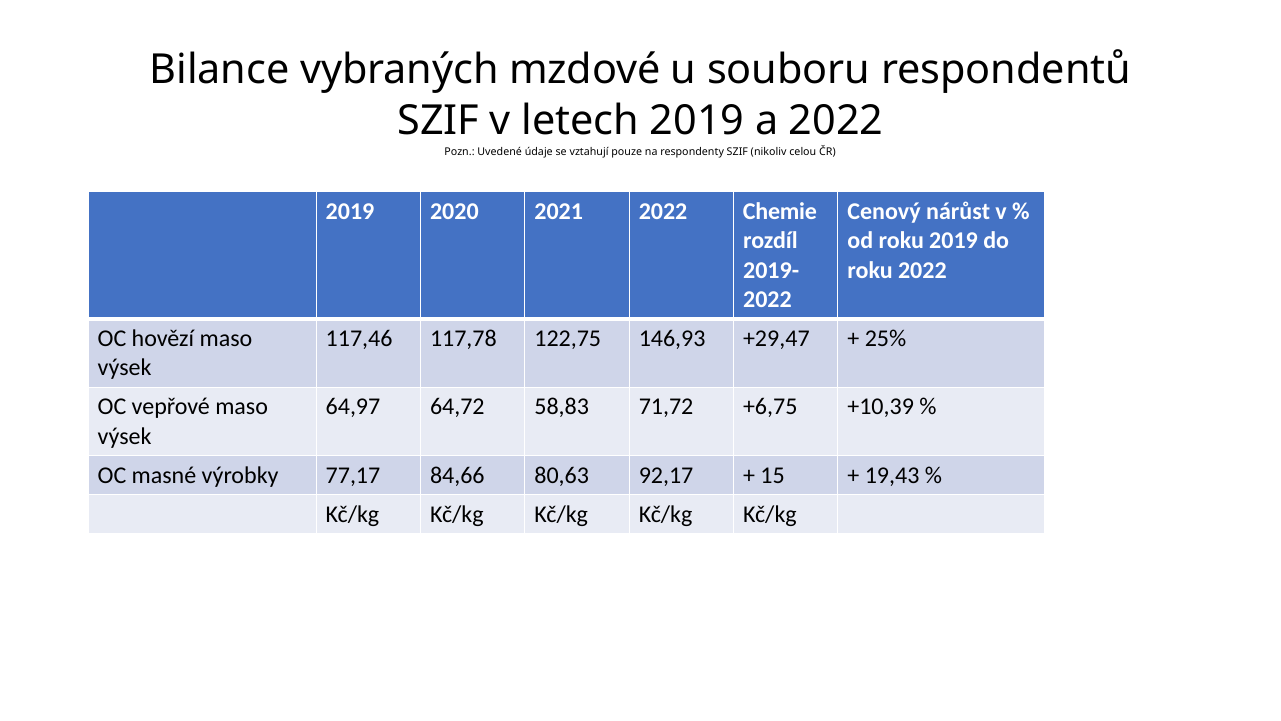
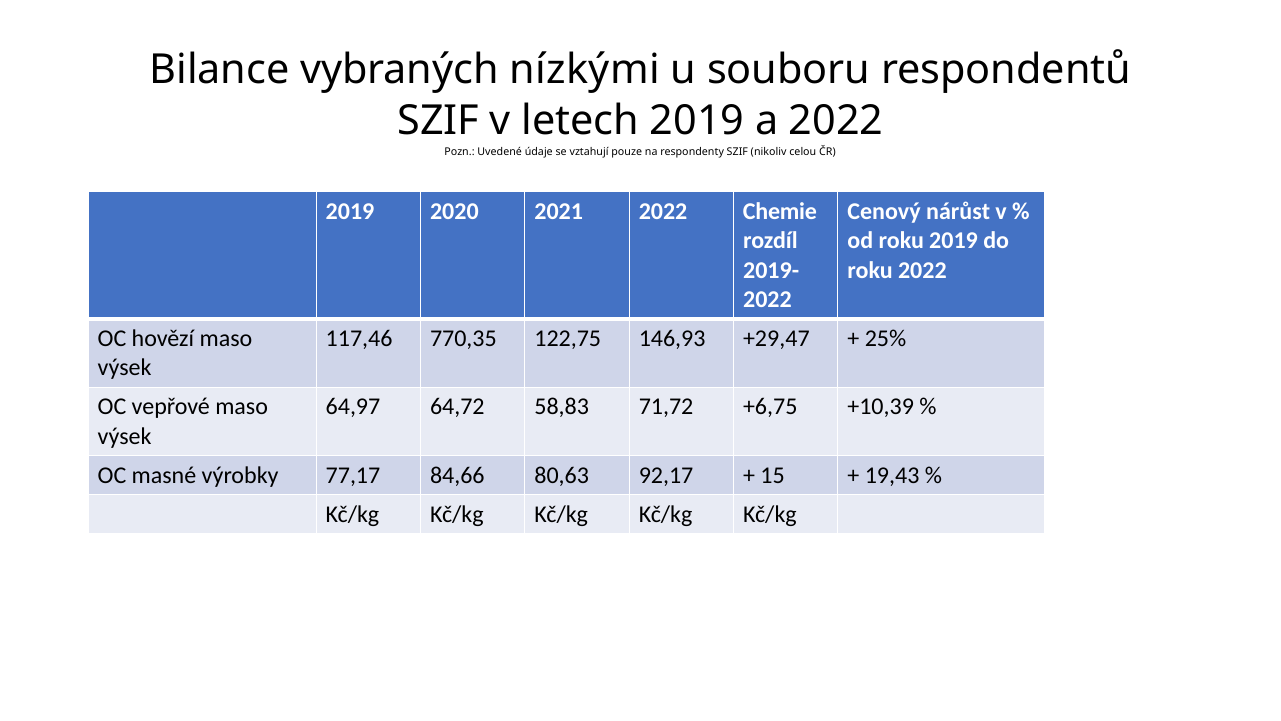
mzdové: mzdové -> nízkými
117,78: 117,78 -> 770,35
